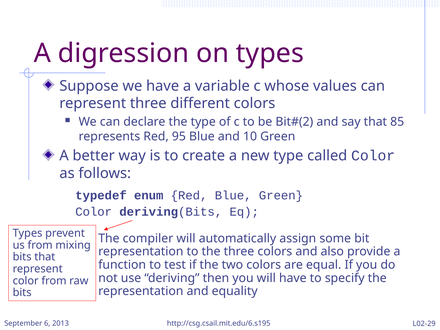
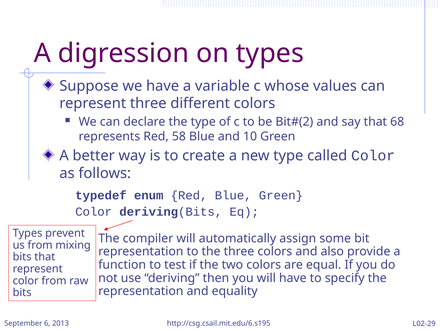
85: 85 -> 68
95: 95 -> 58
